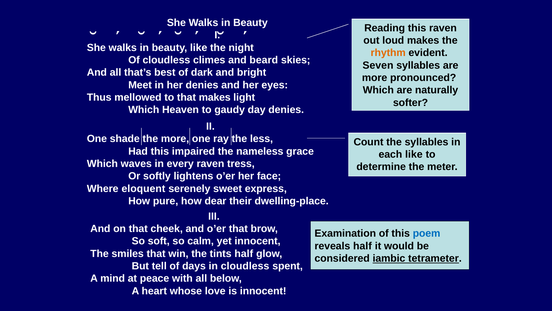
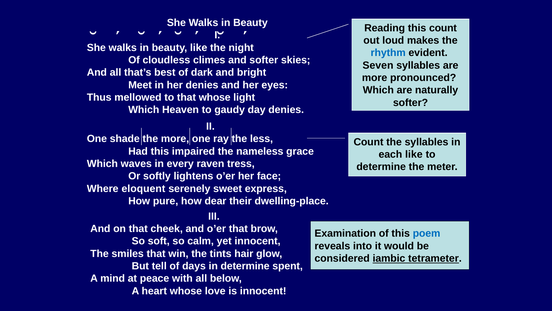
this raven: raven -> count
rhythm colour: orange -> blue
and beard: beard -> softer
that makes: makes -> whose
reveals half: half -> into
tints half: half -> hair
in cloudless: cloudless -> determine
